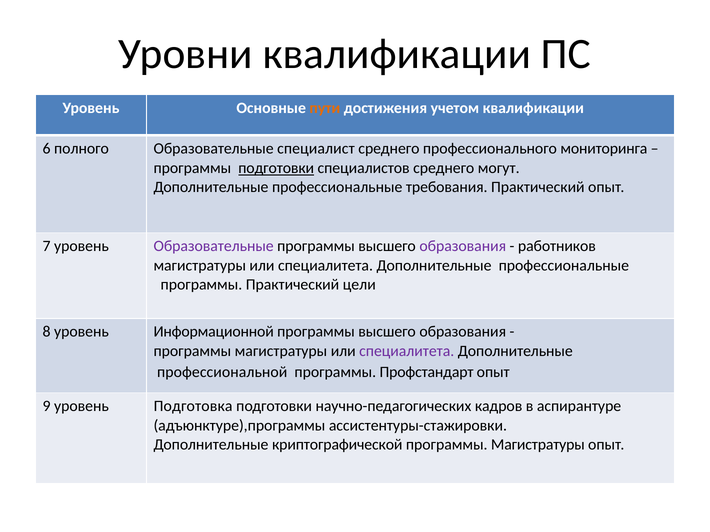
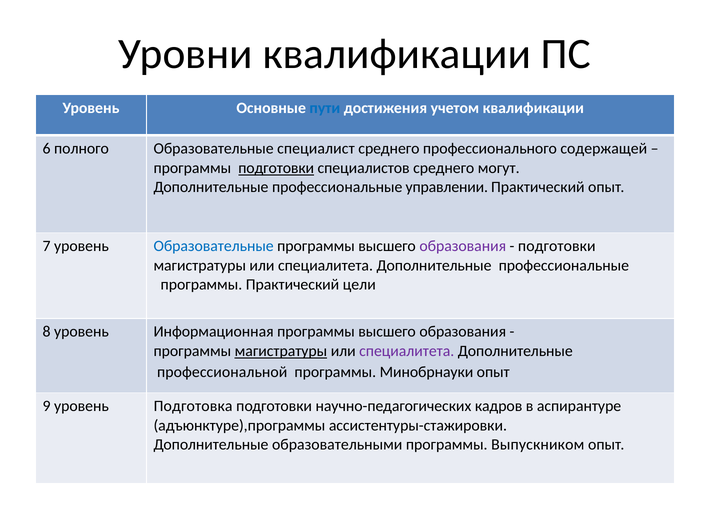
пути colour: orange -> blue
мониторинга: мониторинга -> содержащей
требования: требования -> управлении
Образовательные at (214, 246) colour: purple -> blue
работников at (557, 246): работников -> подготовки
Информационной: Информационной -> Информационная
магистратуры at (281, 351) underline: none -> present
Профстандарт: Профстандарт -> Минобрнауки
криптографической: криптографической -> образовательными
Магистратуры at (538, 445): Магистратуры -> Выпускником
